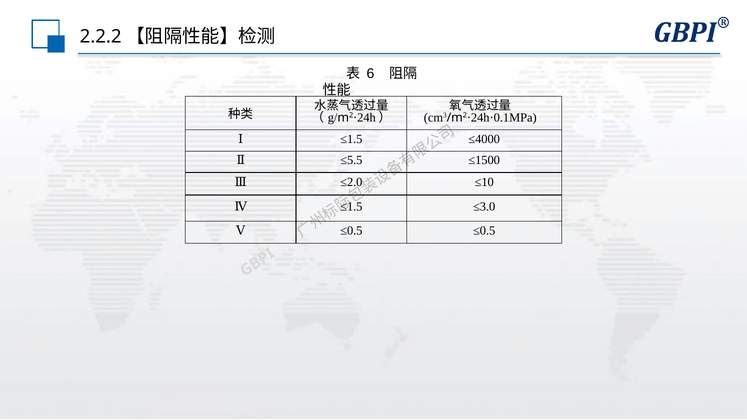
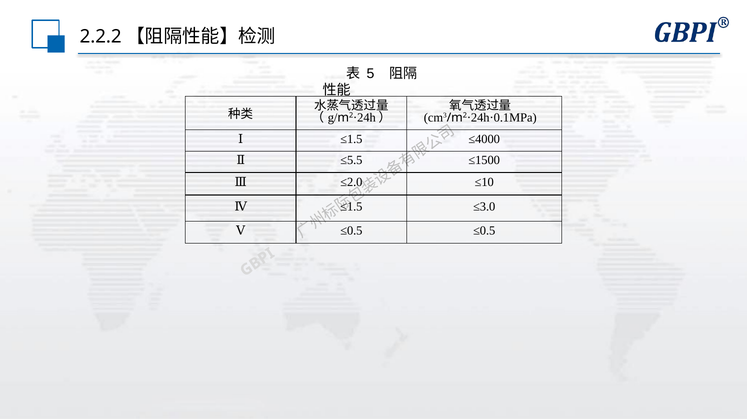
6: 6 -> 5
